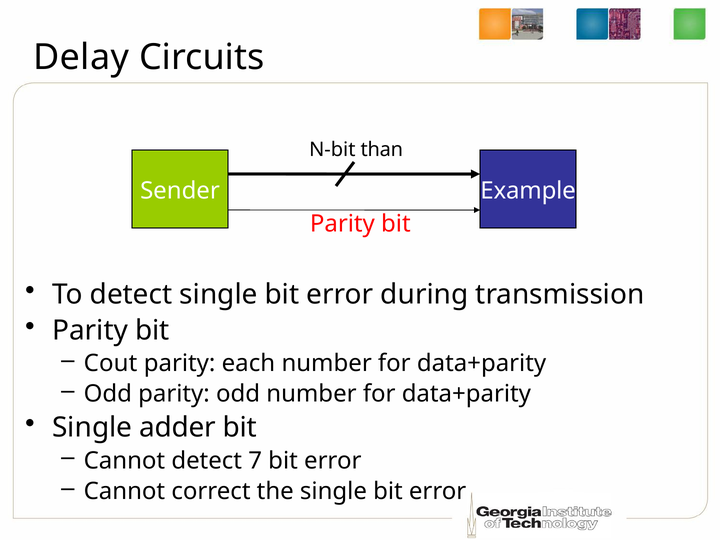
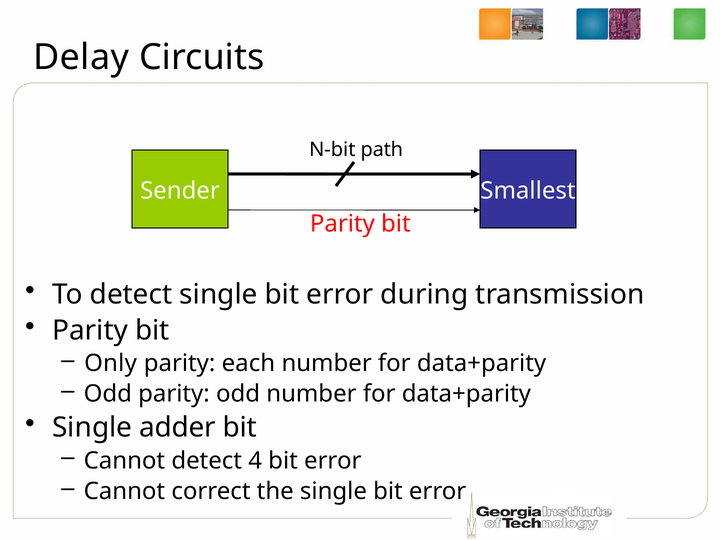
than: than -> path
Example: Example -> Smallest
Cout: Cout -> Only
7: 7 -> 4
